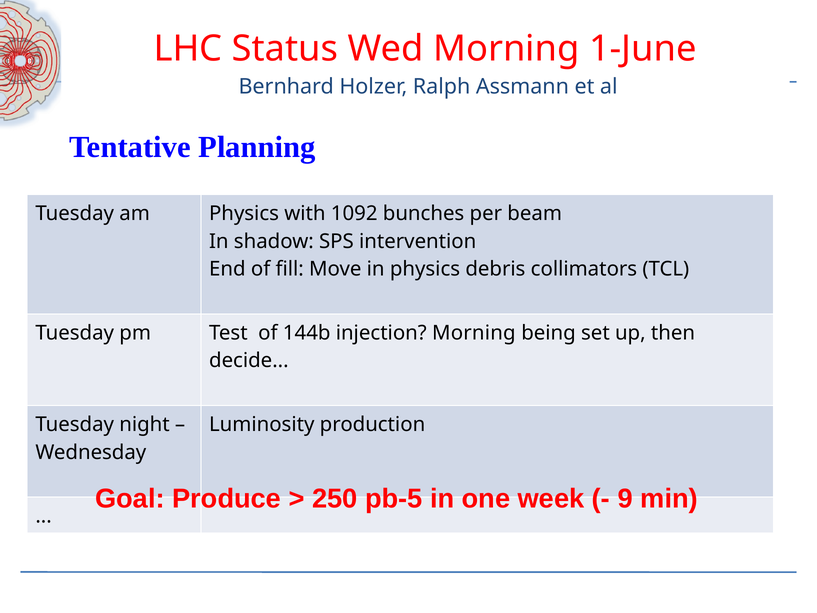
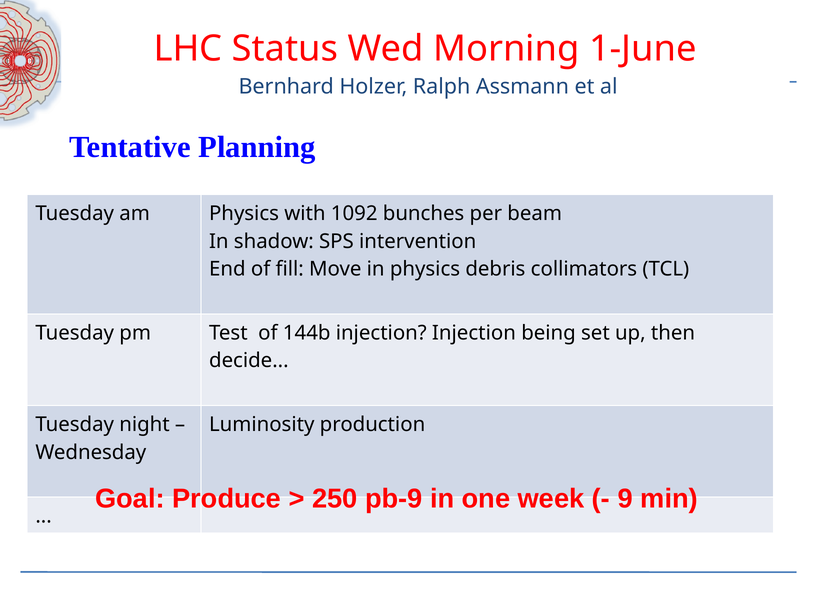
injection Morning: Morning -> Injection
pb-5: pb-5 -> pb-9
